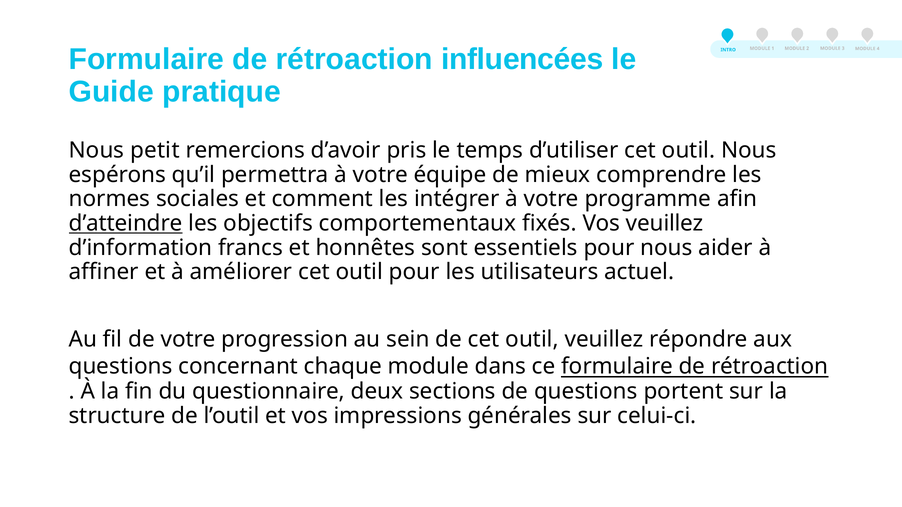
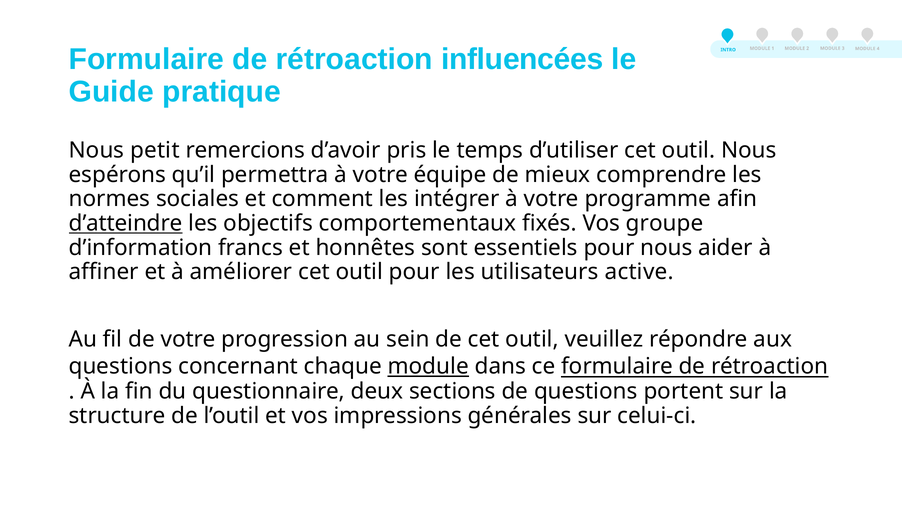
Vos veuillez: veuillez -> groupe
actuel: actuel -> active
module at (428, 367) underline: none -> present
